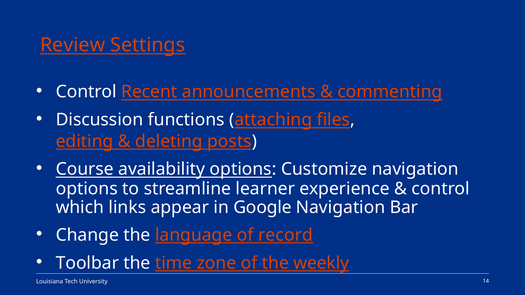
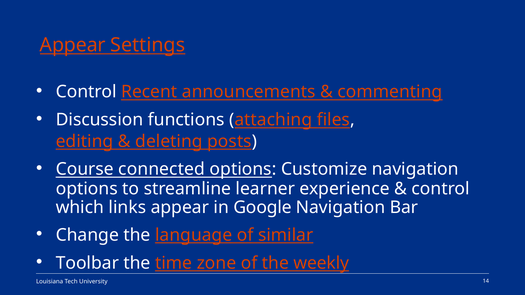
Review at (73, 45): Review -> Appear
availability: availability -> connected
record: record -> similar
